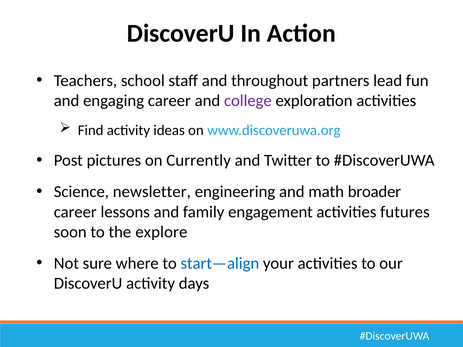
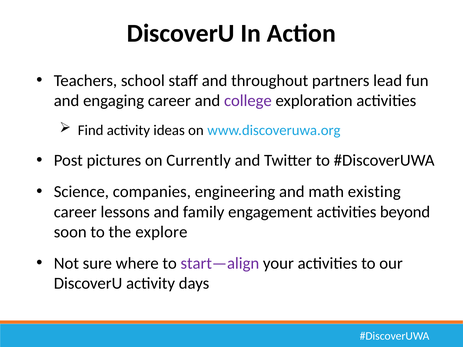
newsletter: newsletter -> companies
broader: broader -> existing
futures: futures -> beyond
start—align colour: blue -> purple
